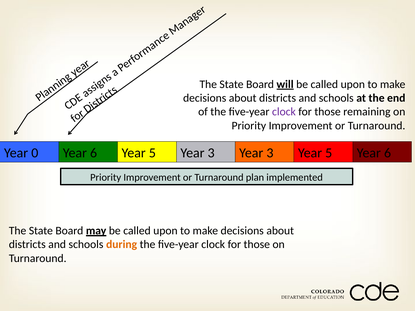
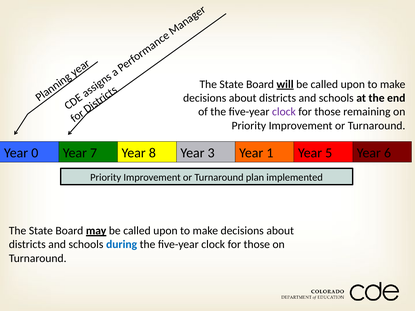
6 at (94, 153): 6 -> 7
5 at (152, 153): 5 -> 8
3 at (270, 153): 3 -> 1
during colour: orange -> blue
